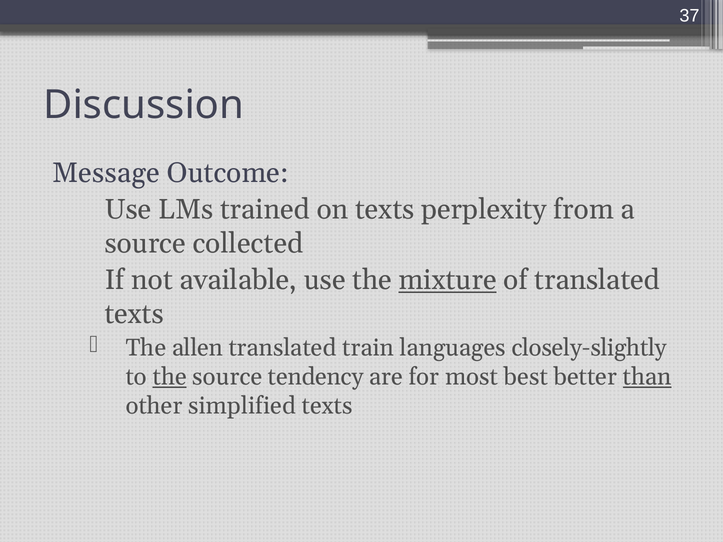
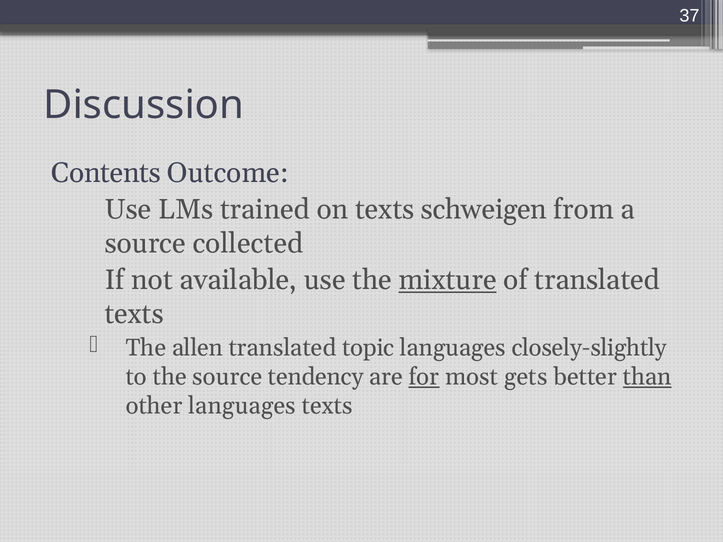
Message: Message -> Contents
perplexity: perplexity -> schweigen
train: train -> topic
the at (170, 377) underline: present -> none
for underline: none -> present
best: best -> gets
other simplified: simplified -> languages
